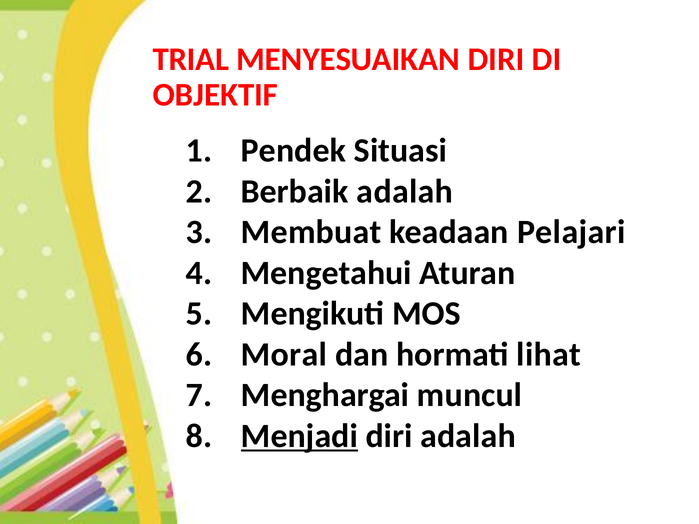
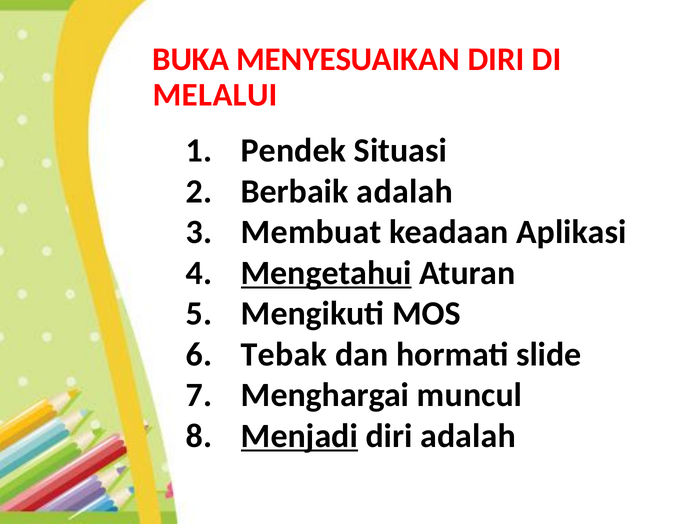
TRIAL: TRIAL -> BUKA
OBJEKTIF: OBJEKTIF -> MELALUI
Pelajari: Pelajari -> Aplikasi
Mengetahui underline: none -> present
Moral: Moral -> Tebak
lihat: lihat -> slide
